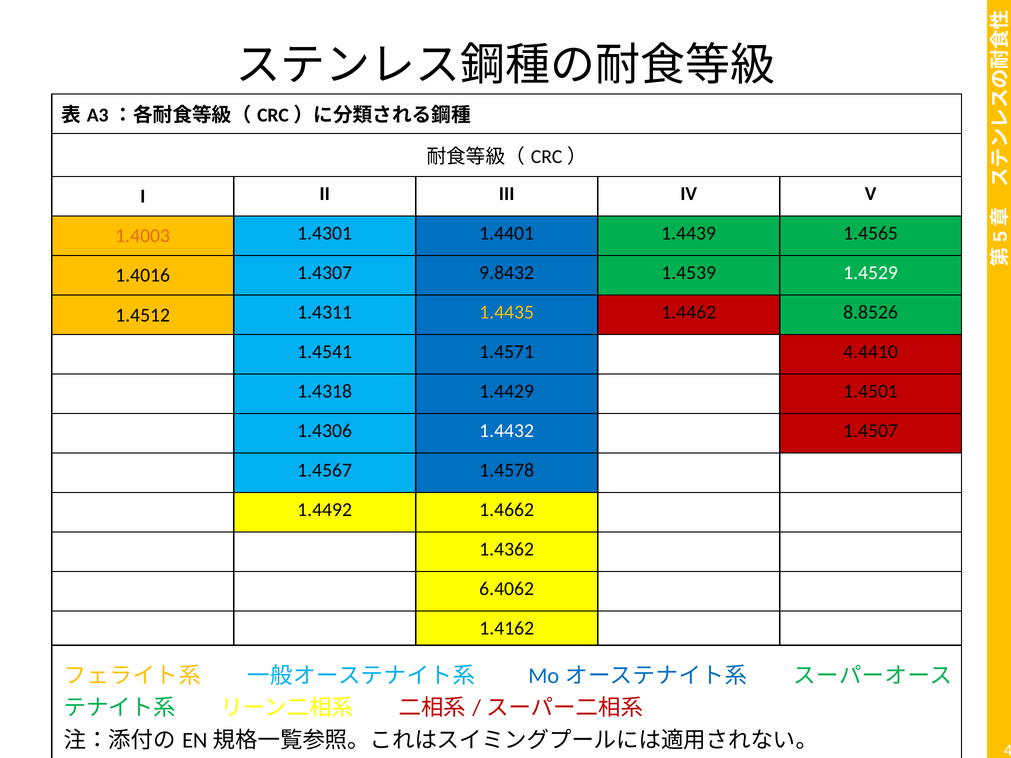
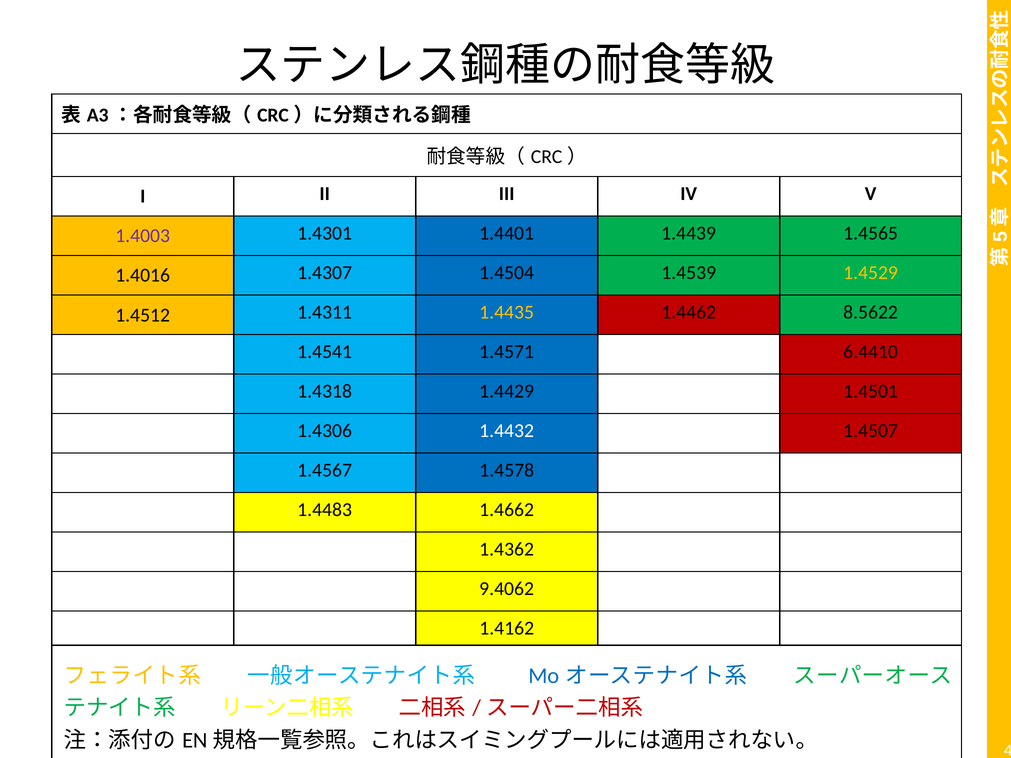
1.4003 colour: orange -> purple
9.8432: 9.8432 -> 1.4504
1.4529 colour: white -> yellow
8.8526: 8.8526 -> 8.5622
4.4410: 4.4410 -> 6.4410
1.4492: 1.4492 -> 1.4483
6.4062: 6.4062 -> 9.4062
